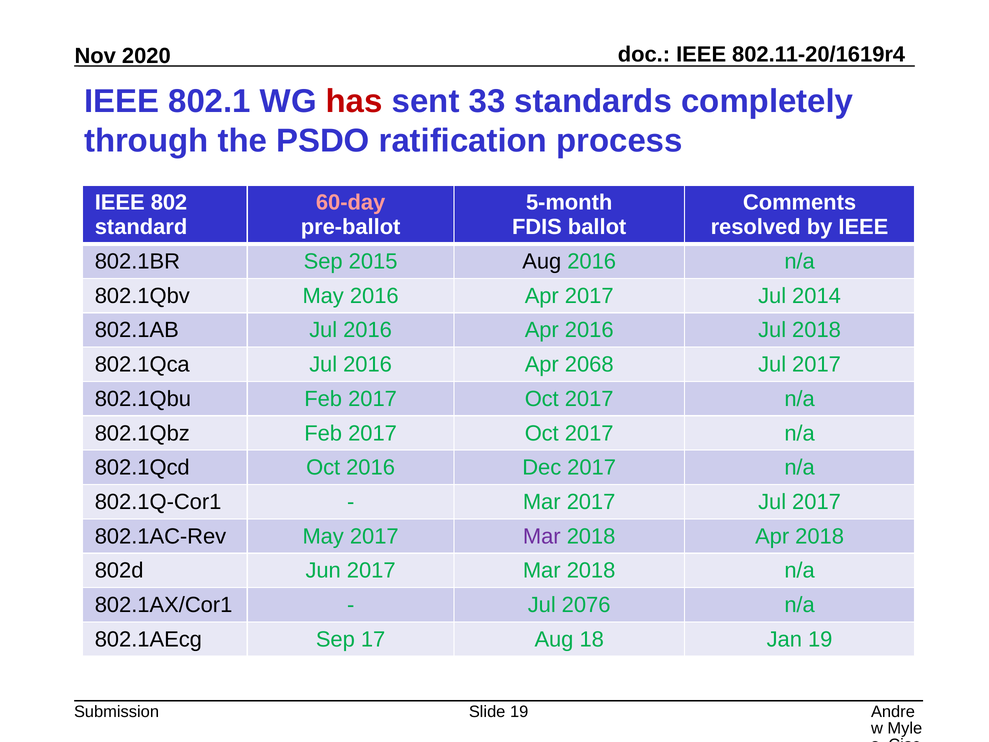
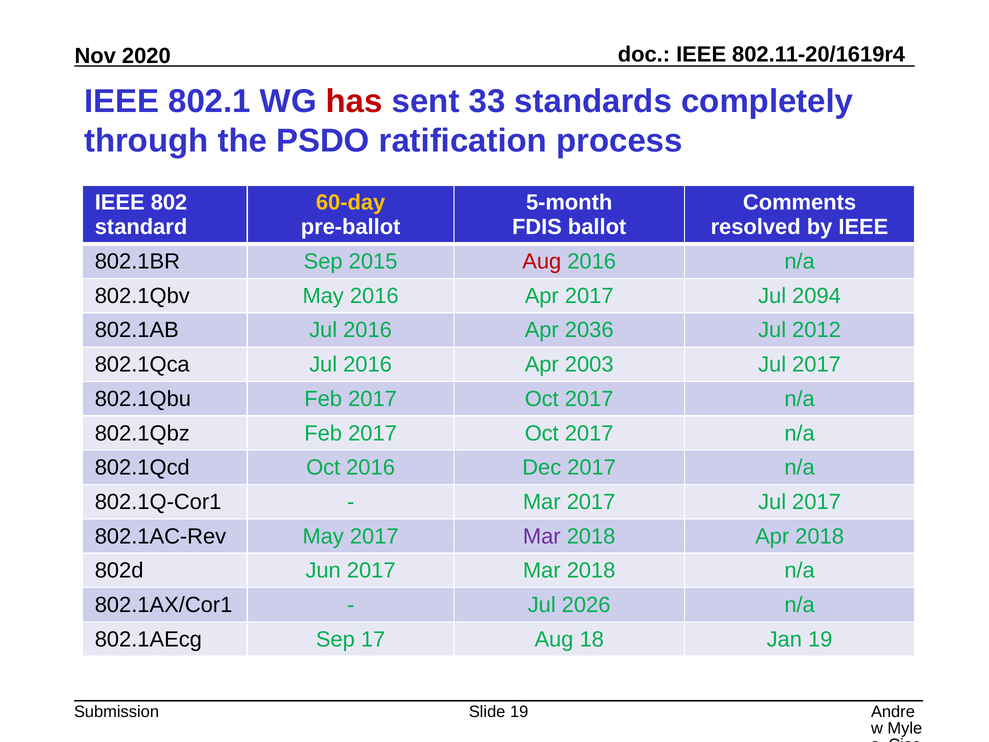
60-day colour: pink -> yellow
Aug at (542, 261) colour: black -> red
2014: 2014 -> 2094
Apr 2016: 2016 -> 2036
Jul 2018: 2018 -> 2012
2068: 2068 -> 2003
2076: 2076 -> 2026
